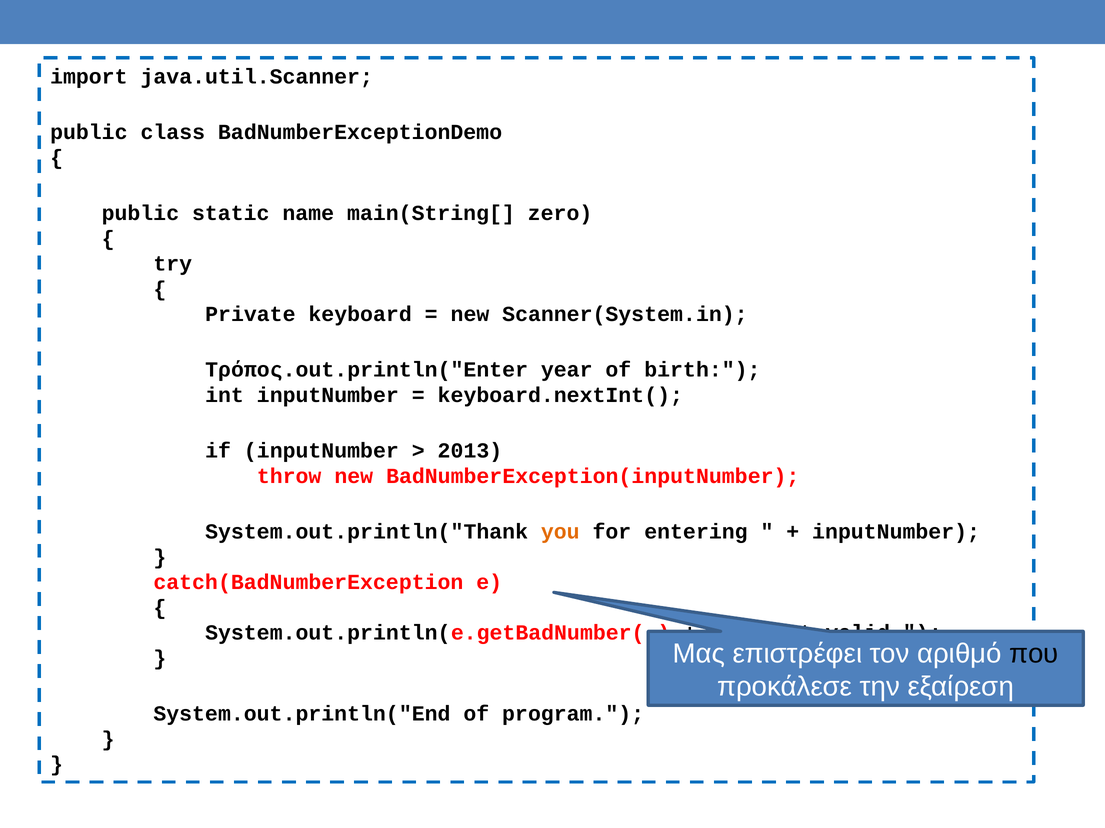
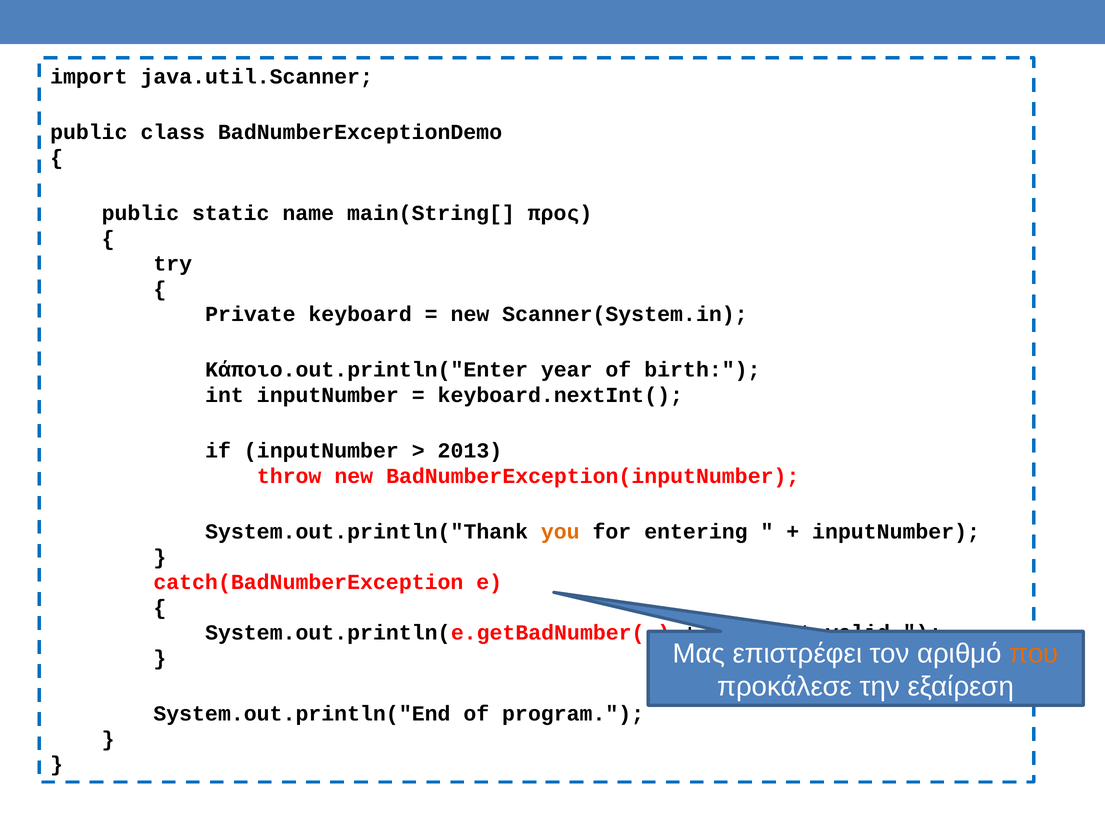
zero: zero -> προς
Τρόπος.out.println("Enter: Τρόπος.out.println("Enter -> Κάποιο.out.println("Enter
που colour: black -> orange
